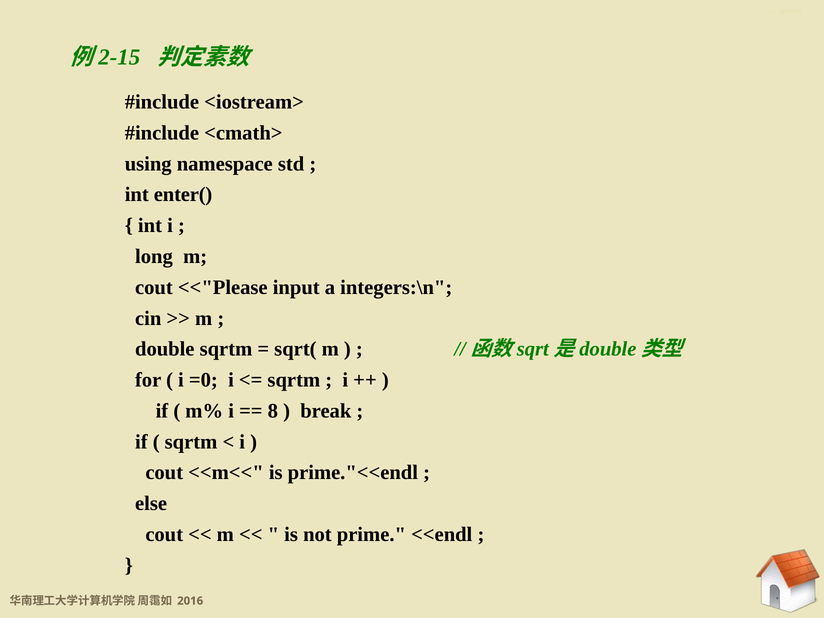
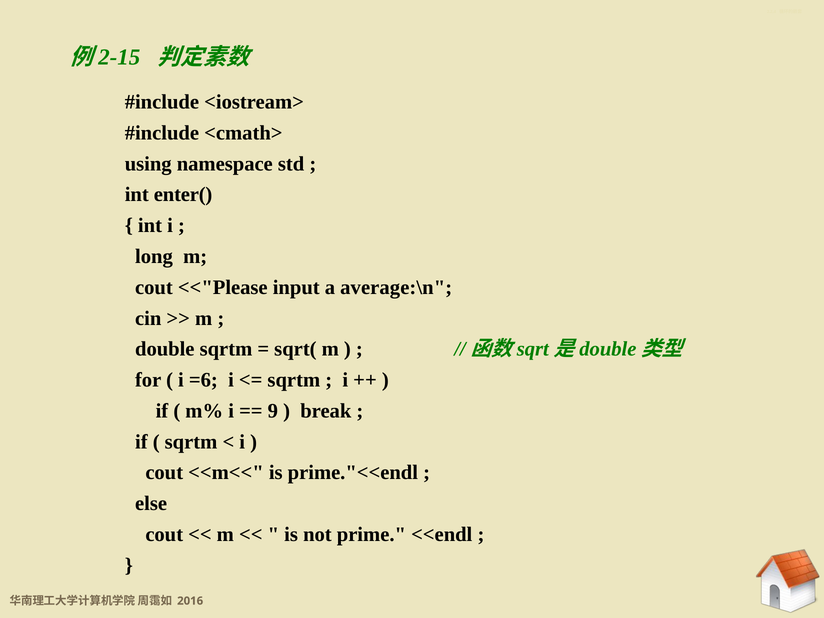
integers:\n: integers:\n -> average:\n
=0: =0 -> =6
8: 8 -> 9
